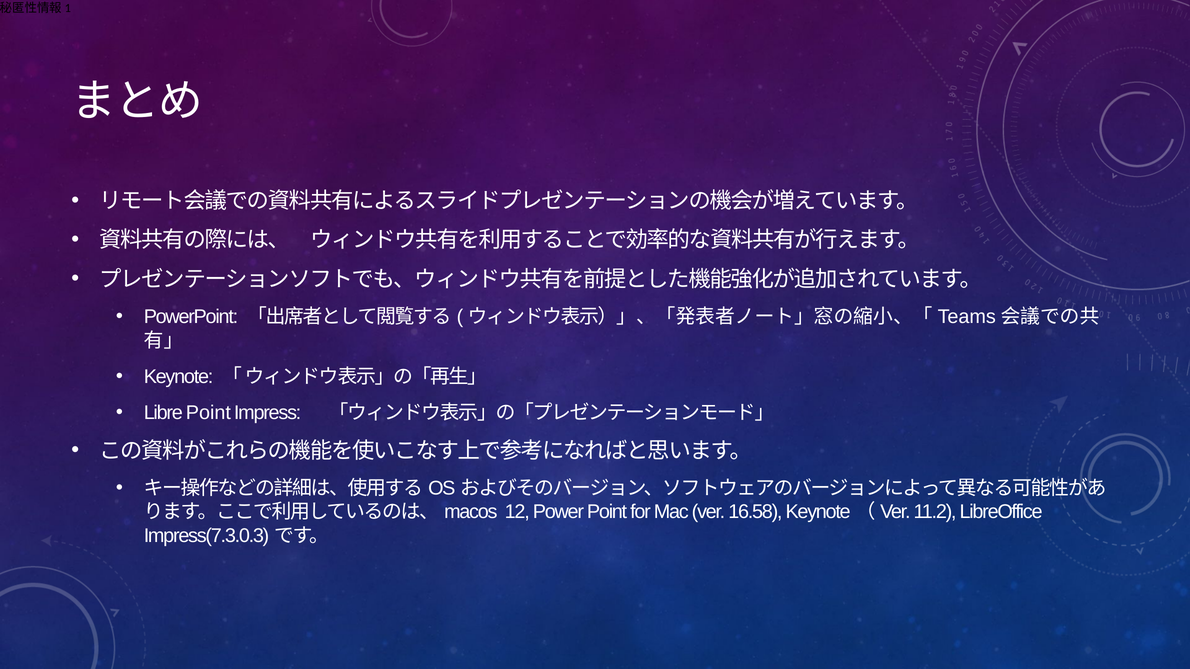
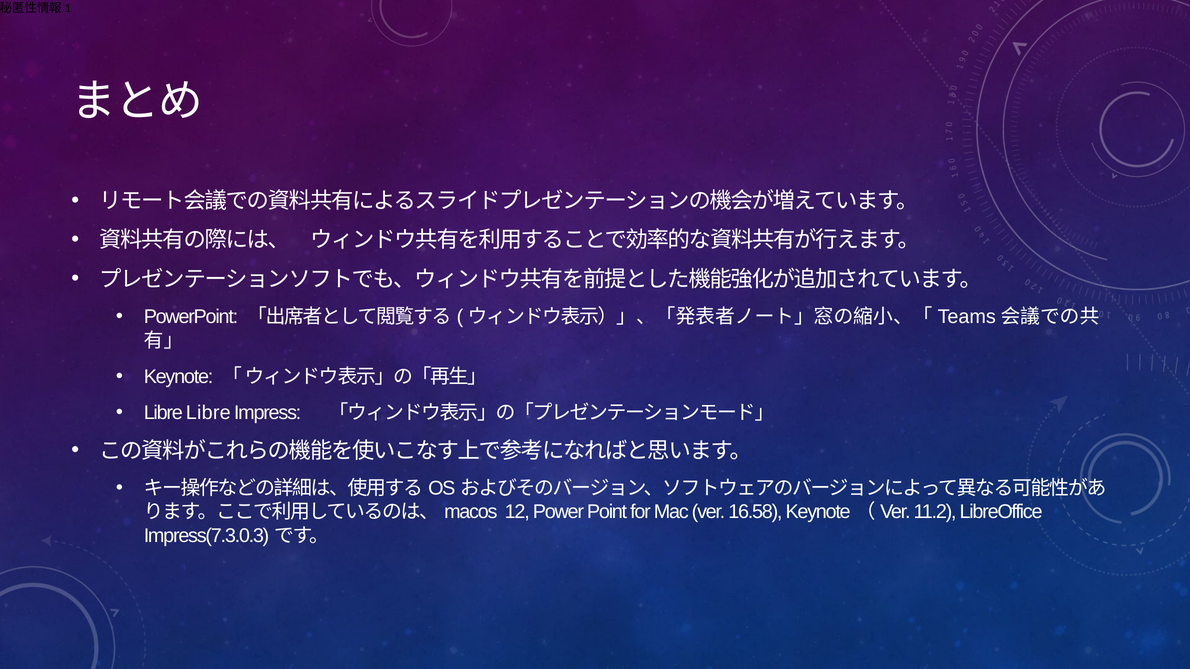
Libre Point: Point -> Libre
